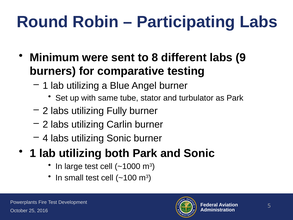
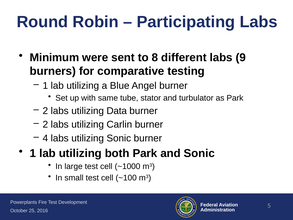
Fully: Fully -> Data
